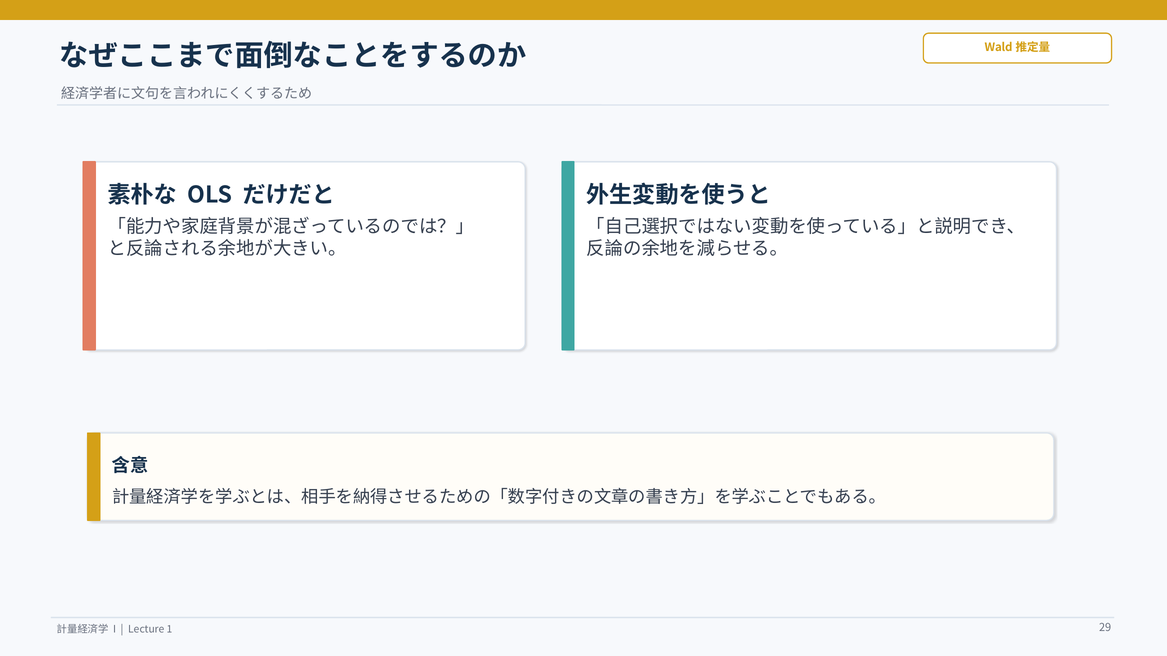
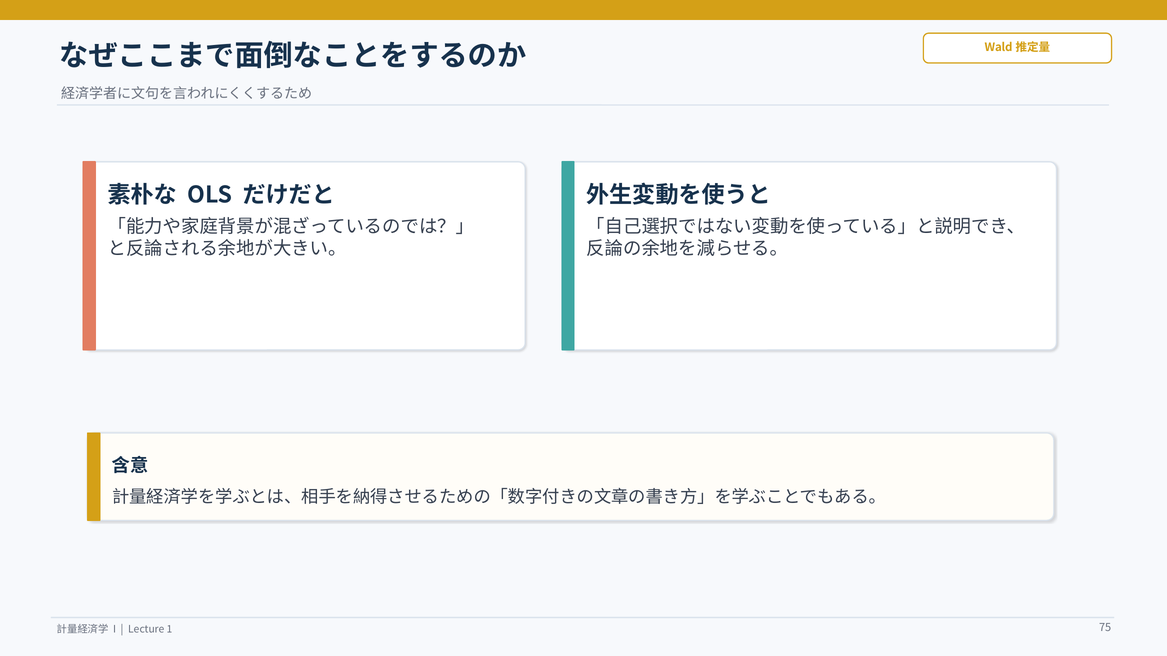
29: 29 -> 75
